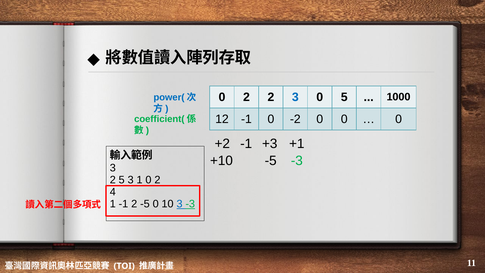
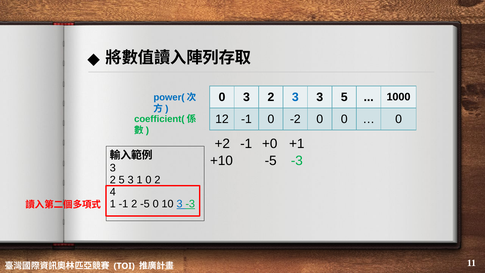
2 at (246, 97): 2 -> 3
3 0: 0 -> 3
+3: +3 -> +0
